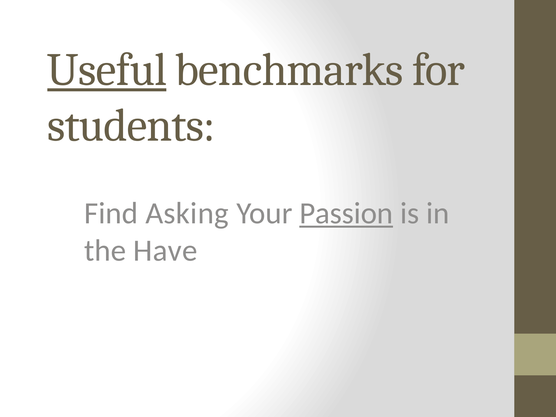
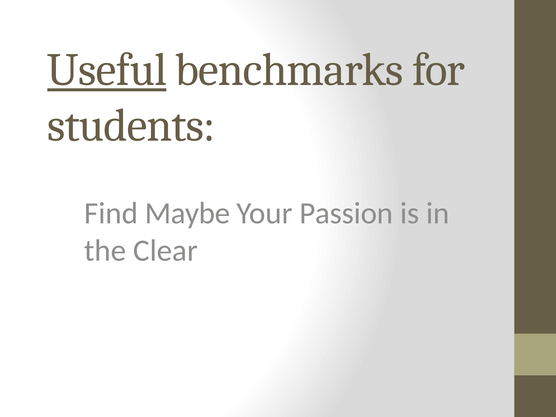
Asking: Asking -> Maybe
Passion underline: present -> none
Have: Have -> Clear
